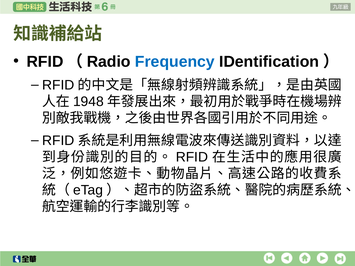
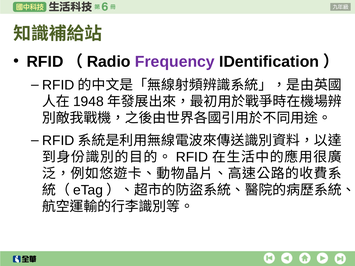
Frequency colour: blue -> purple
